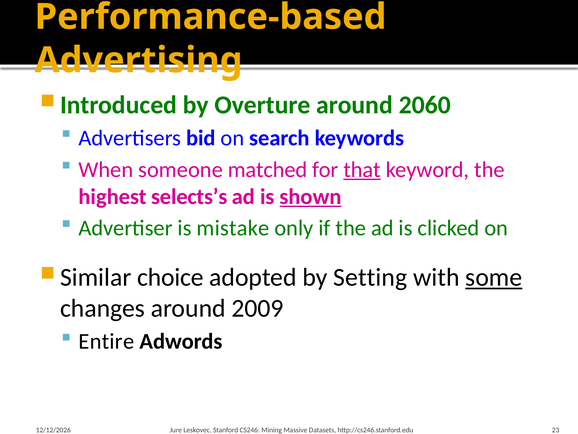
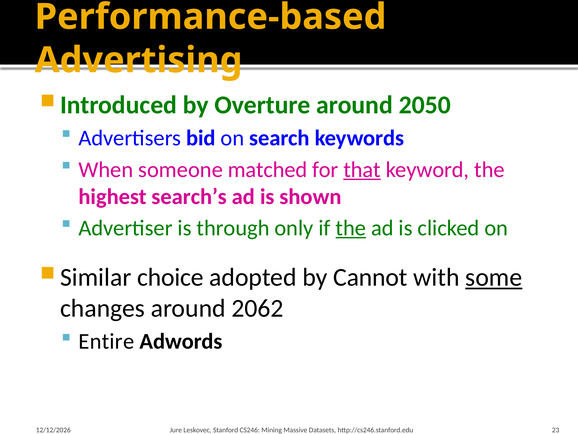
2060: 2060 -> 2050
selects’s: selects’s -> search’s
shown underline: present -> none
mistake: mistake -> through
the at (351, 228) underline: none -> present
Setting: Setting -> Cannot
2009: 2009 -> 2062
